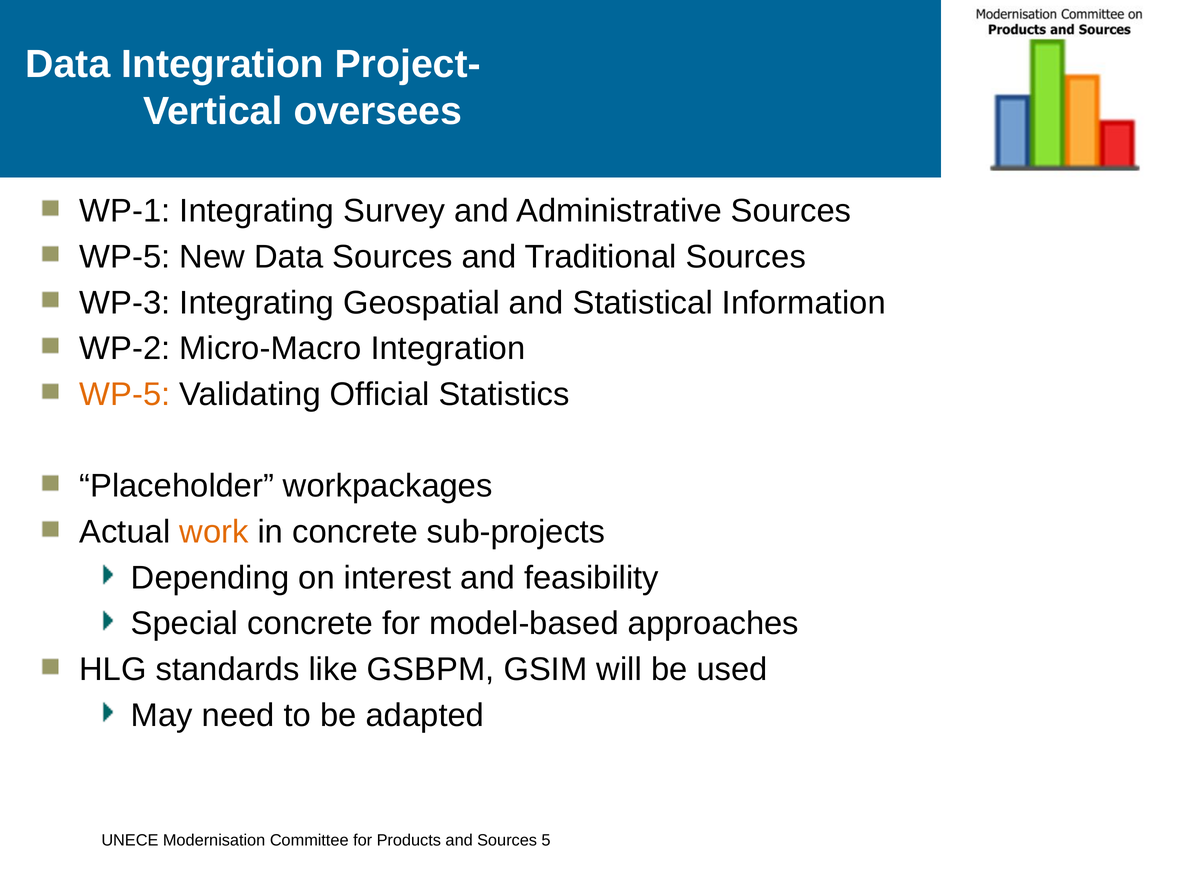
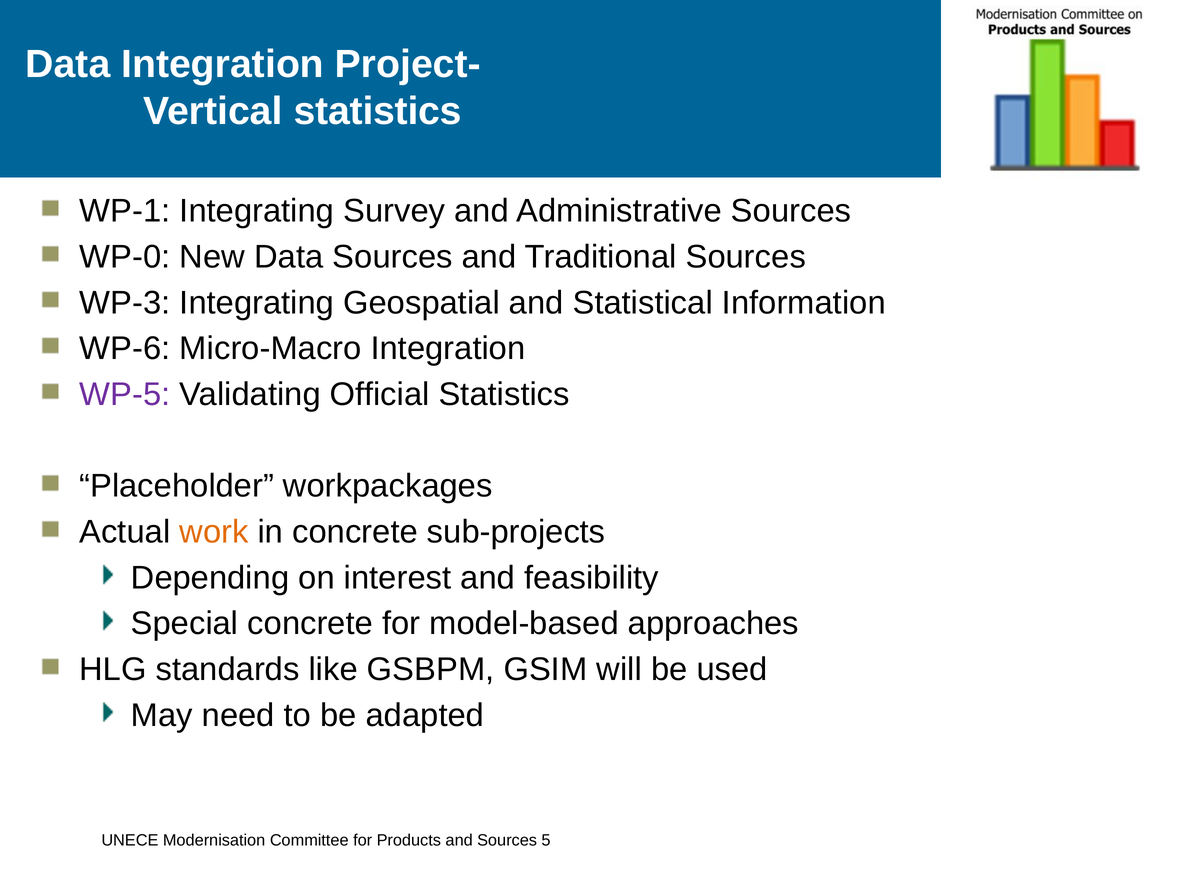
Vertical oversees: oversees -> statistics
WP-5 at (125, 257): WP-5 -> WP-0
WP-2: WP-2 -> WP-6
WP-5 at (125, 394) colour: orange -> purple
